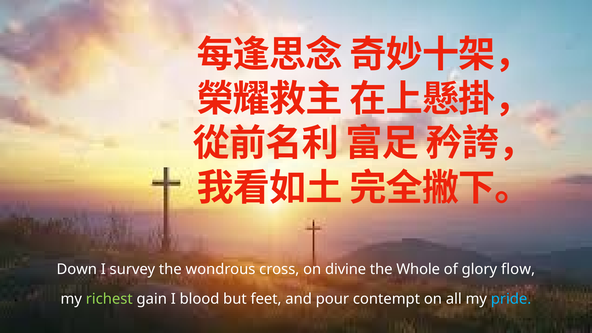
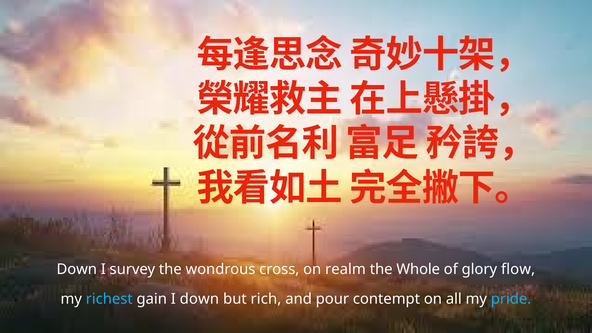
divine: divine -> realm
richest colour: light green -> light blue
I blood: blood -> down
feet: feet -> rich
